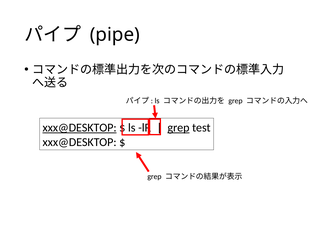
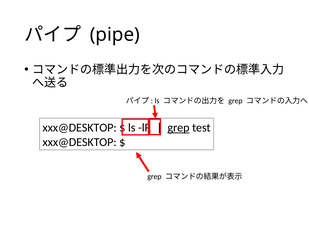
xxx@DESKTOP at (80, 128) underline: present -> none
